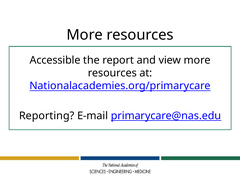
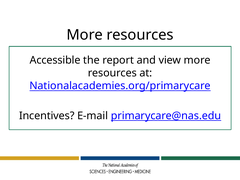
Reporting: Reporting -> Incentives
